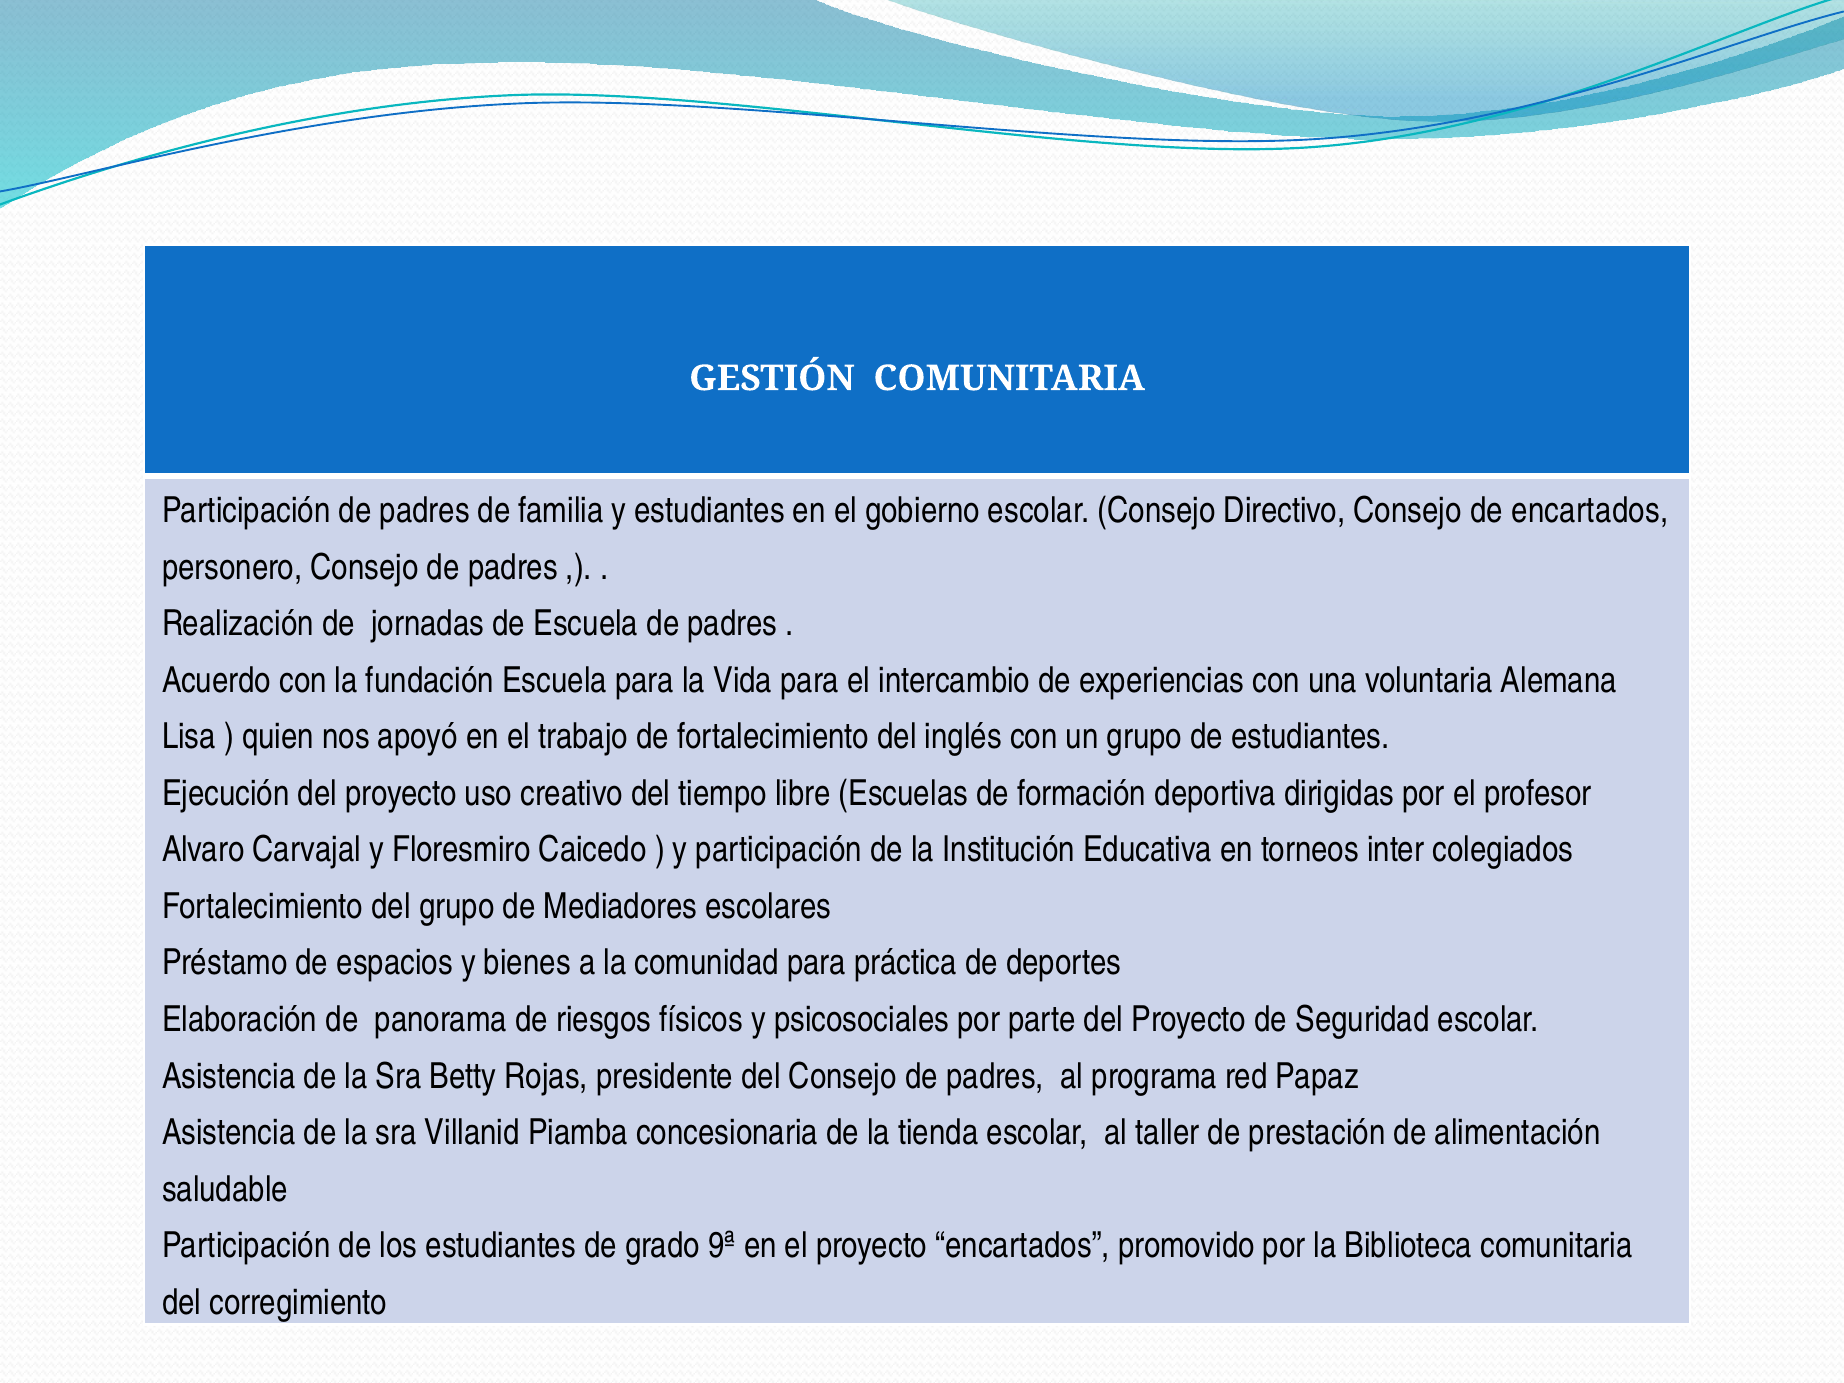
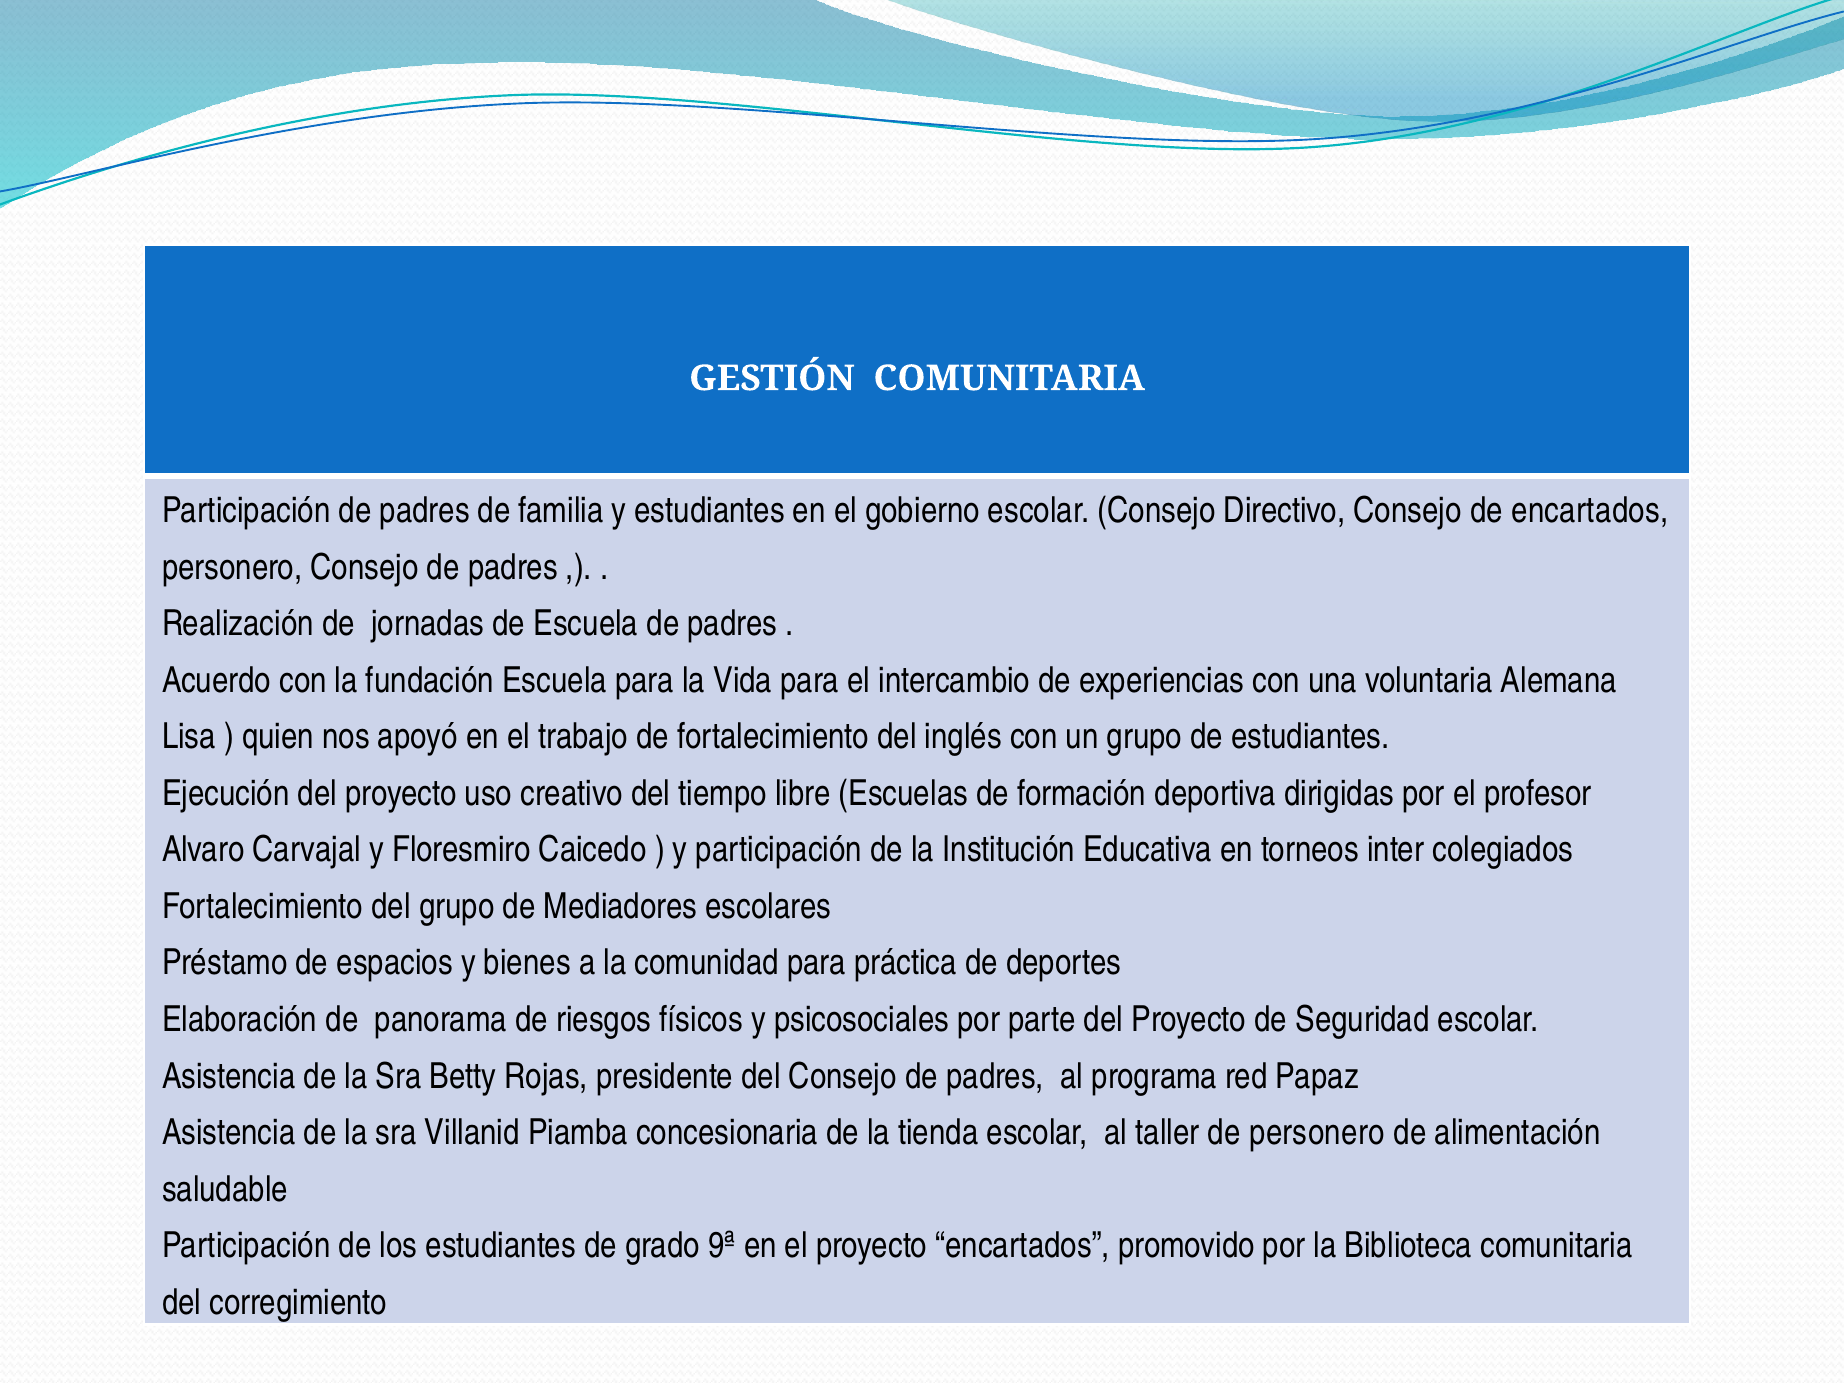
de prestación: prestación -> personero
